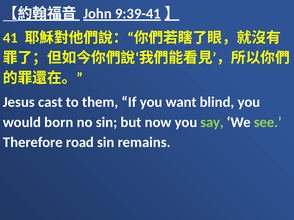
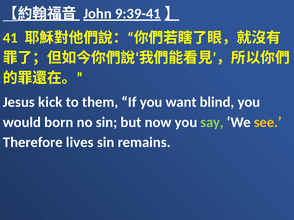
cast: cast -> kick
see colour: light green -> yellow
road: road -> lives
